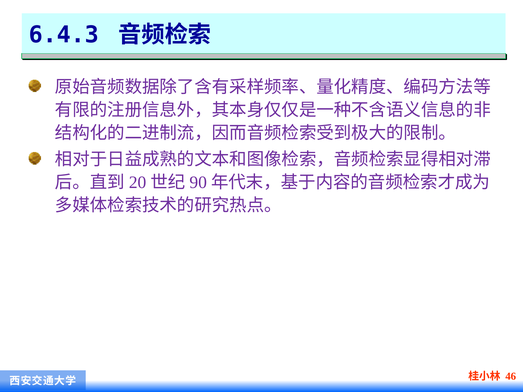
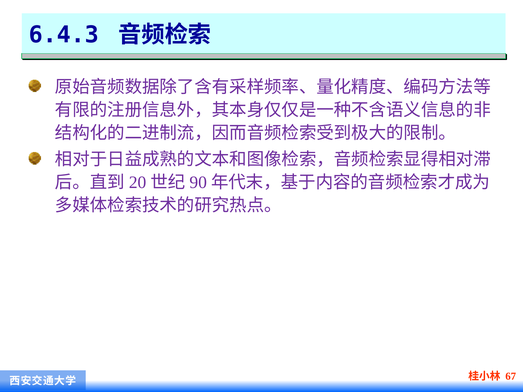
46: 46 -> 67
